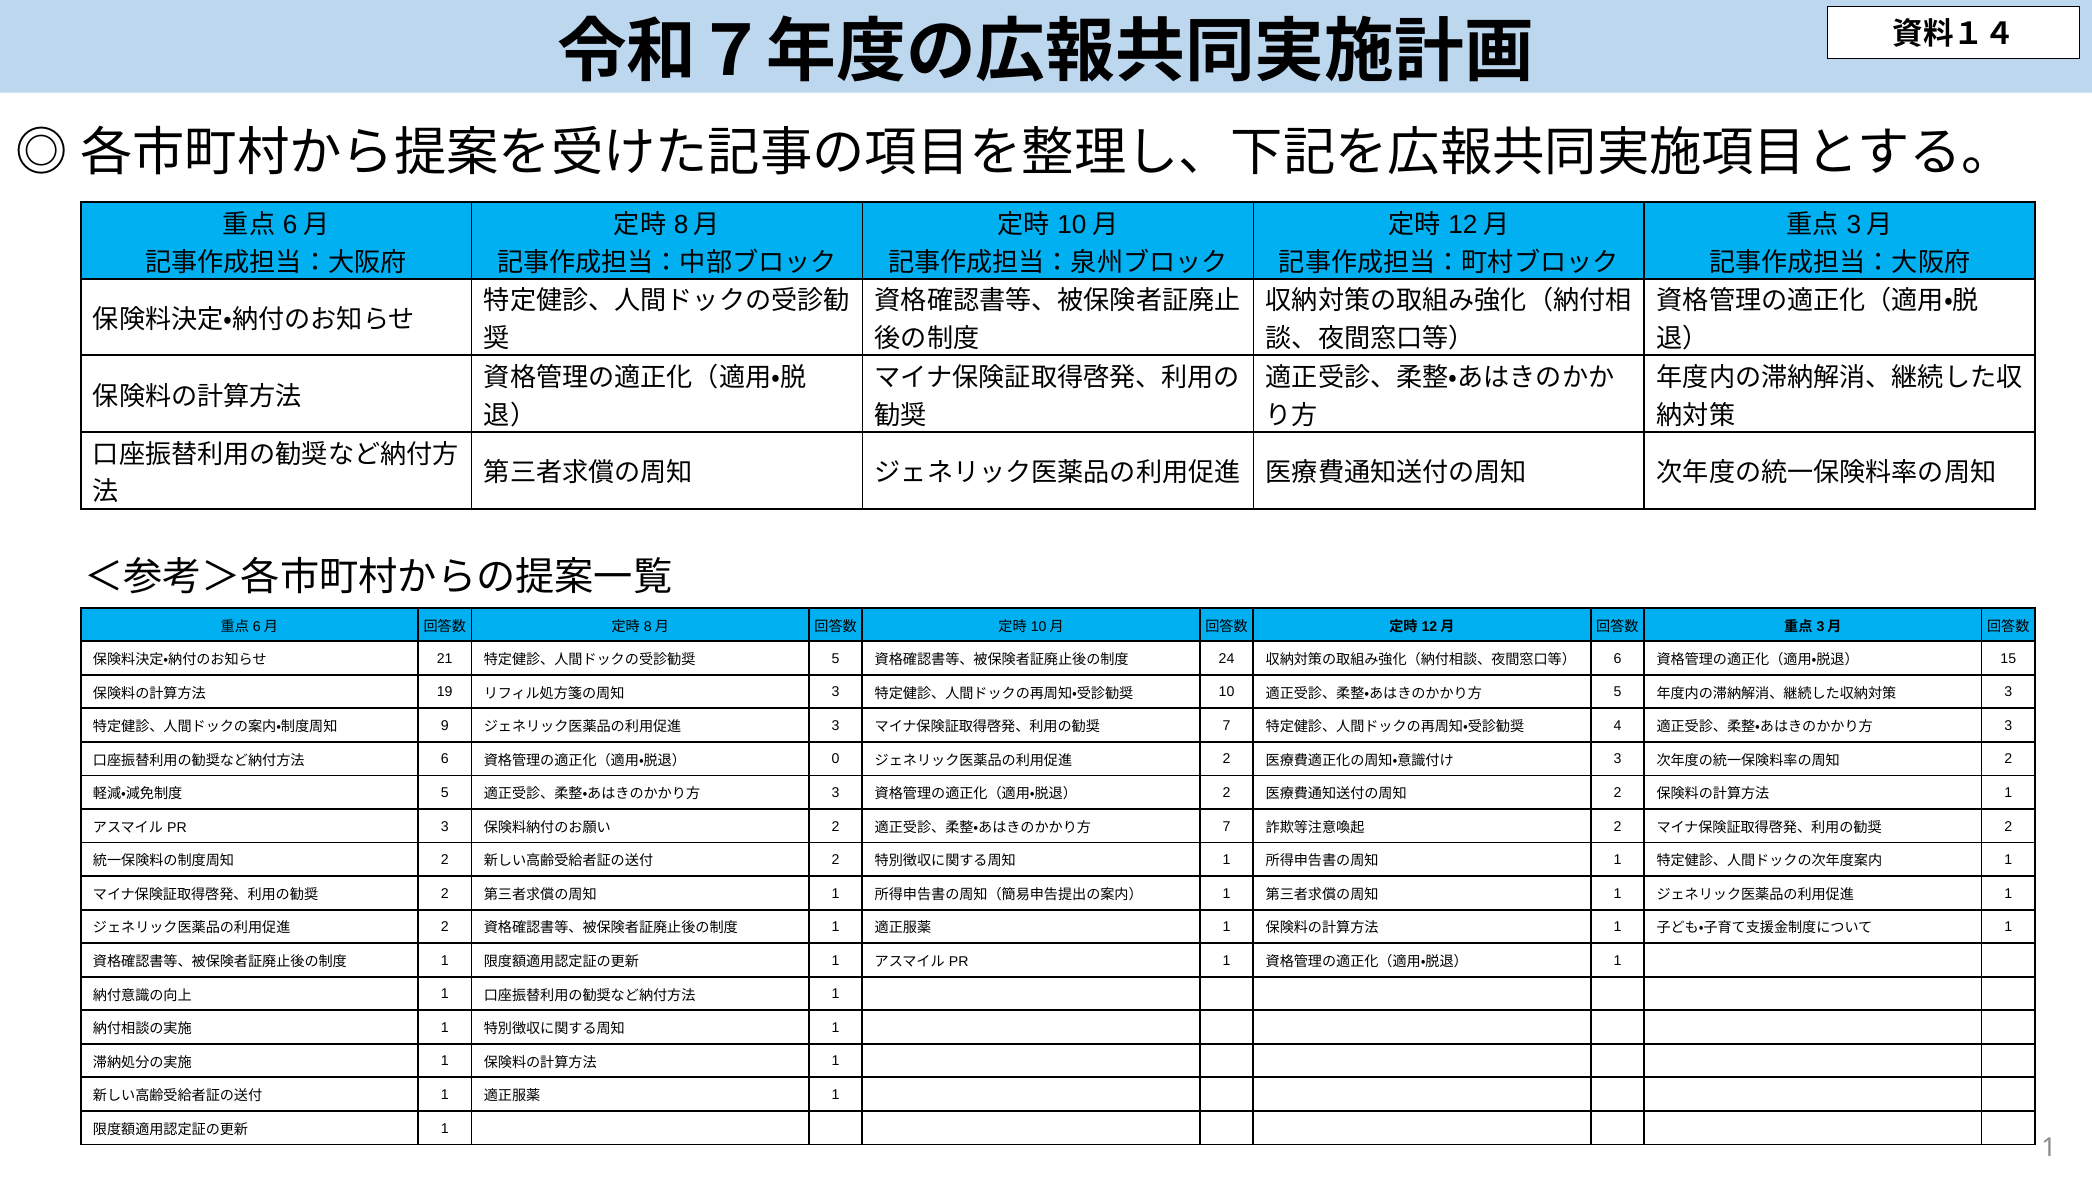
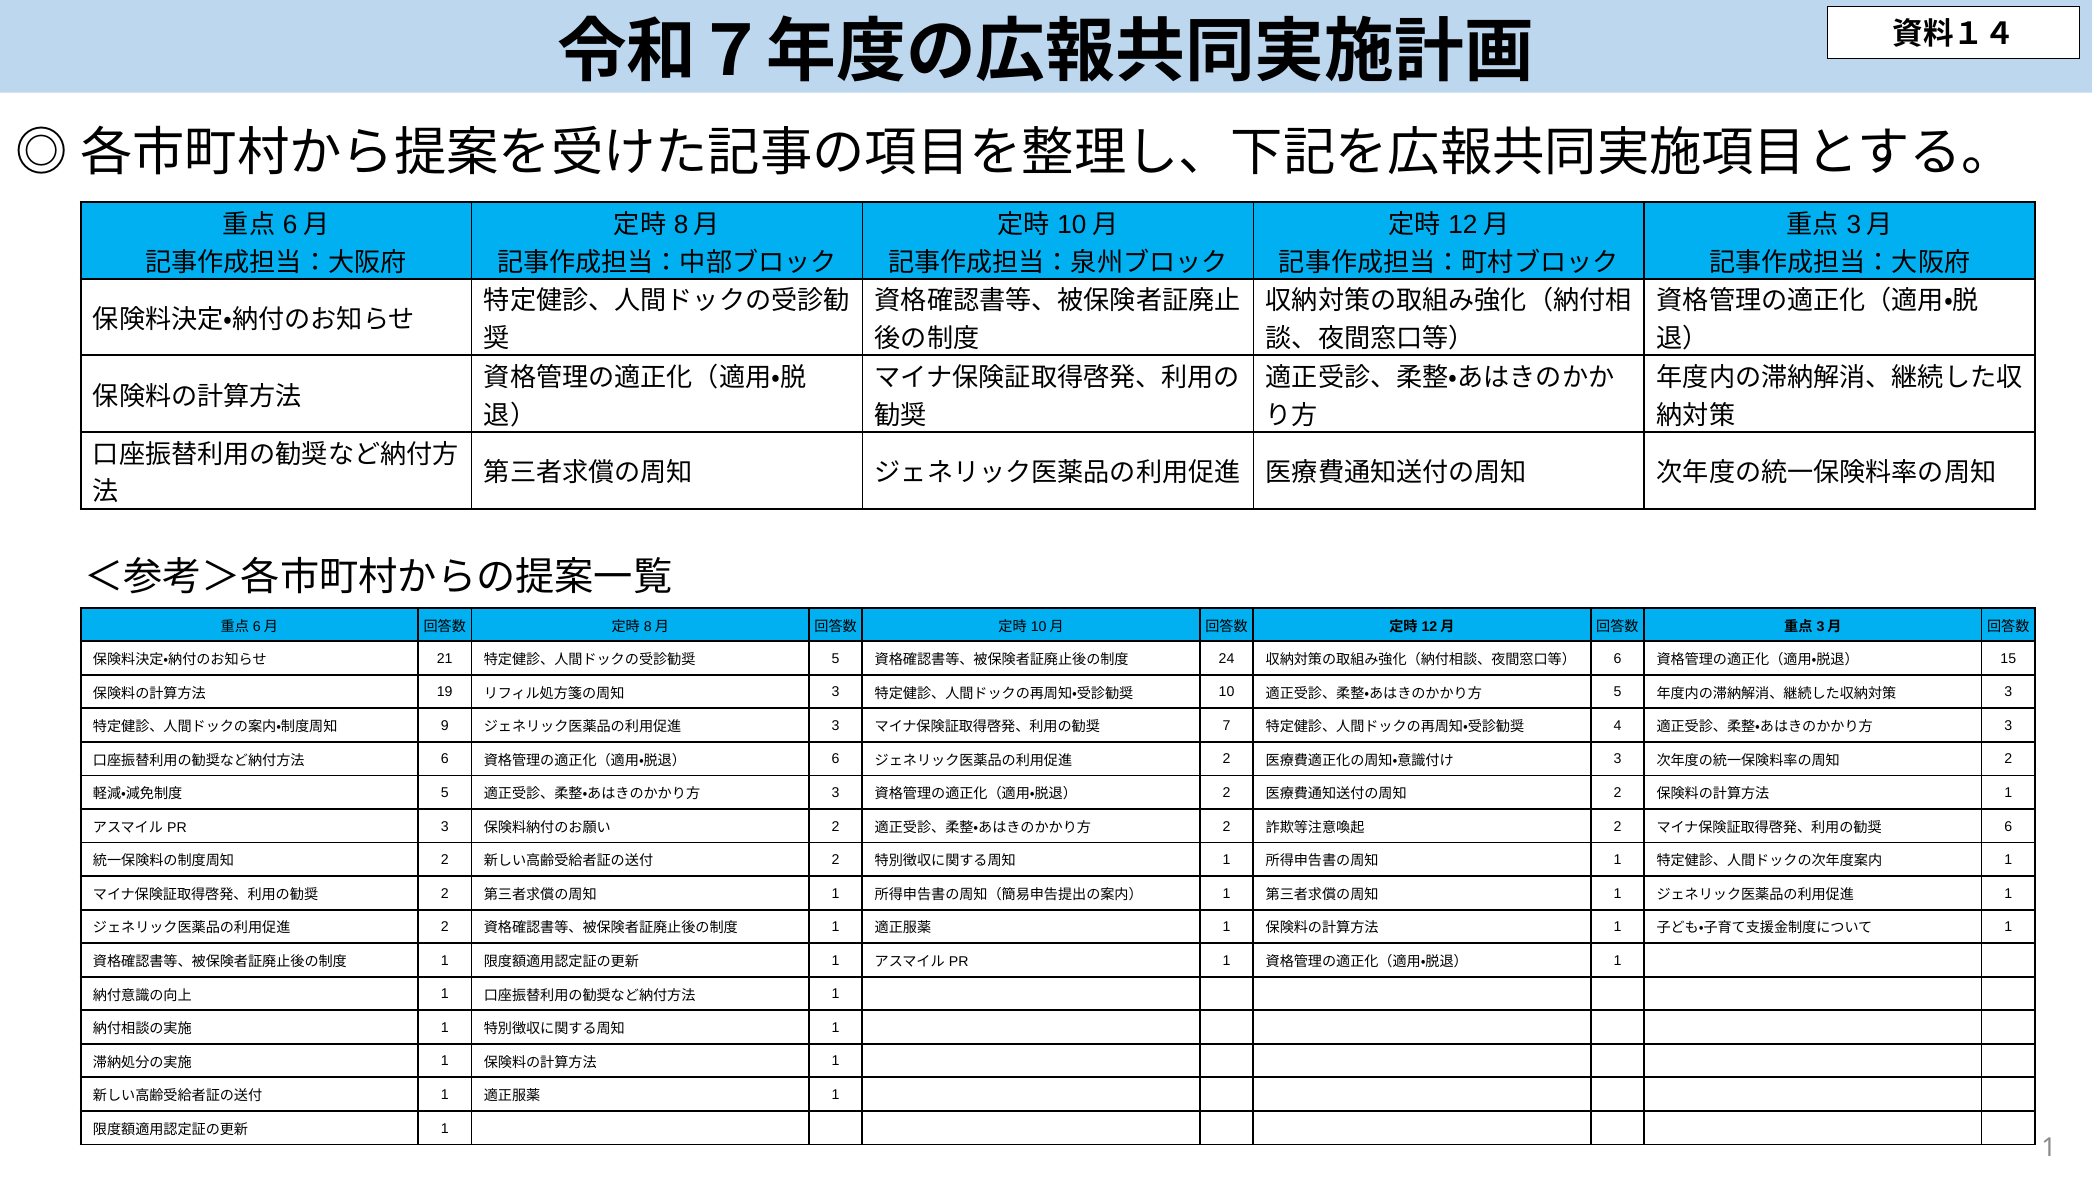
0 at (836, 759): 0 -> 6
7 at (1227, 826): 7 -> 2
2 at (2008, 826): 2 -> 6
